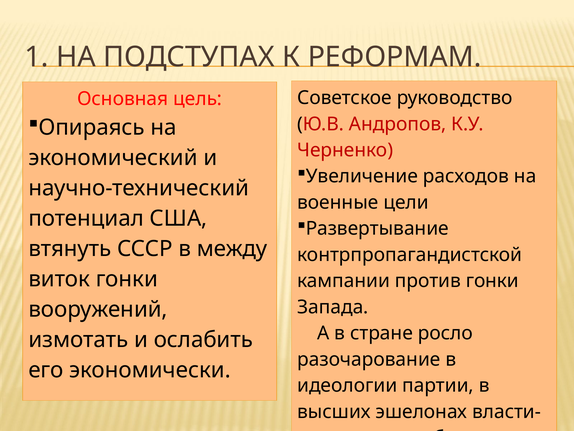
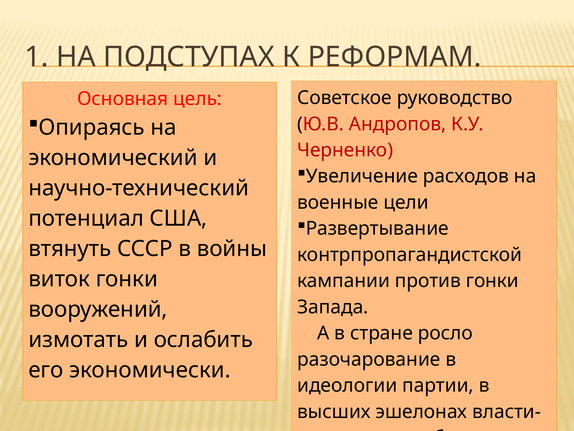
между: между -> войны
